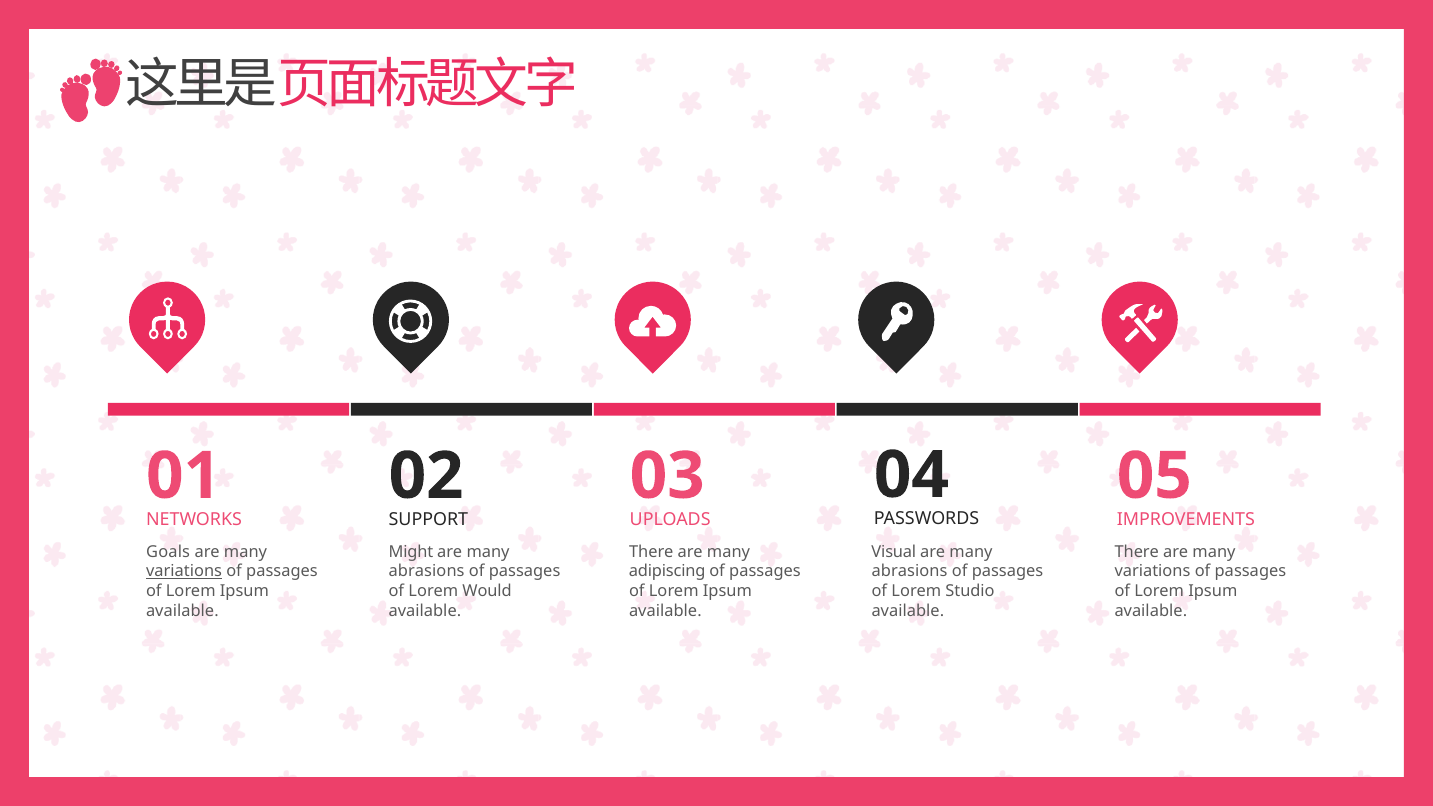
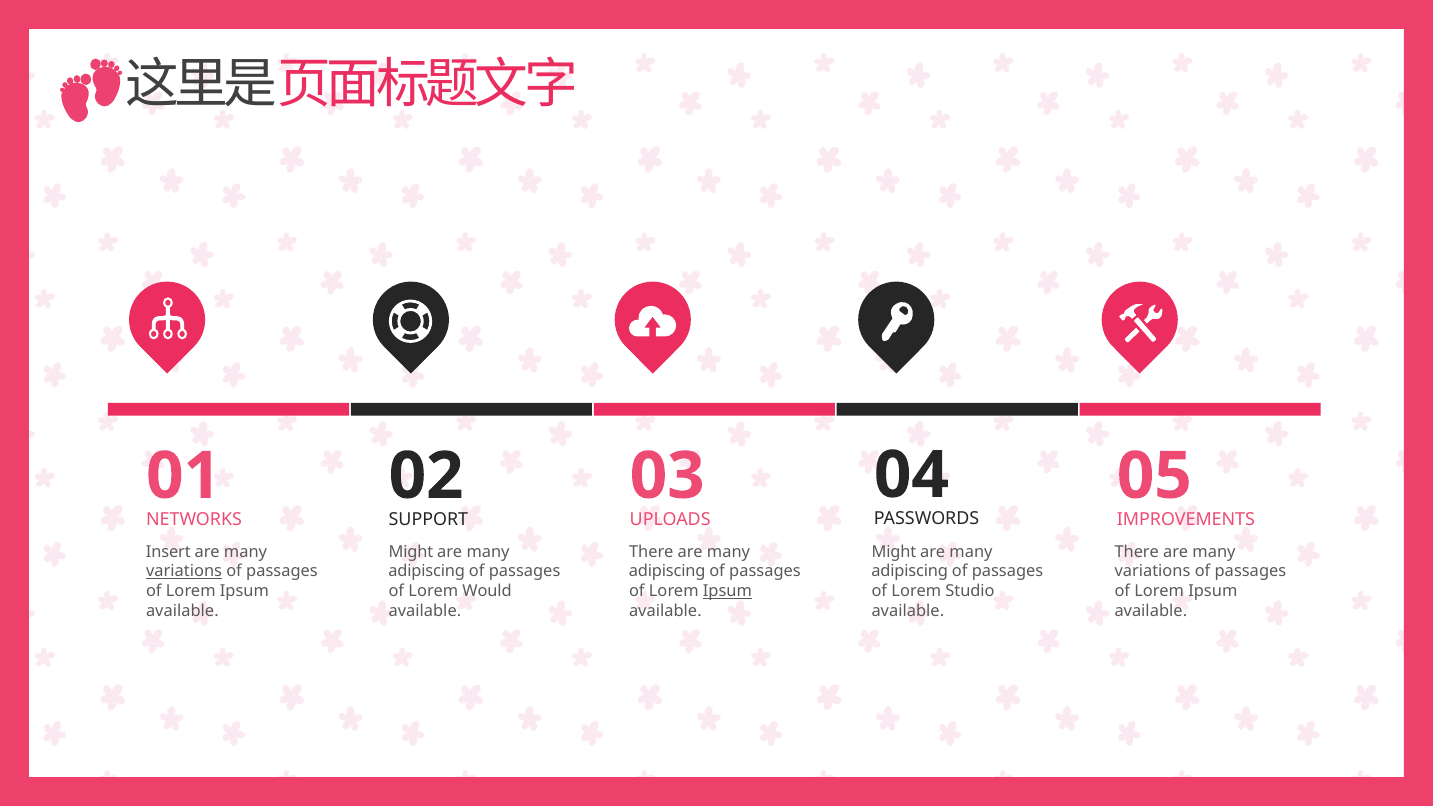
Goals: Goals -> Insert
Visual at (894, 552): Visual -> Might
abrasions at (427, 571): abrasions -> adipiscing
abrasions at (910, 571): abrasions -> adipiscing
Ipsum at (727, 591) underline: none -> present
